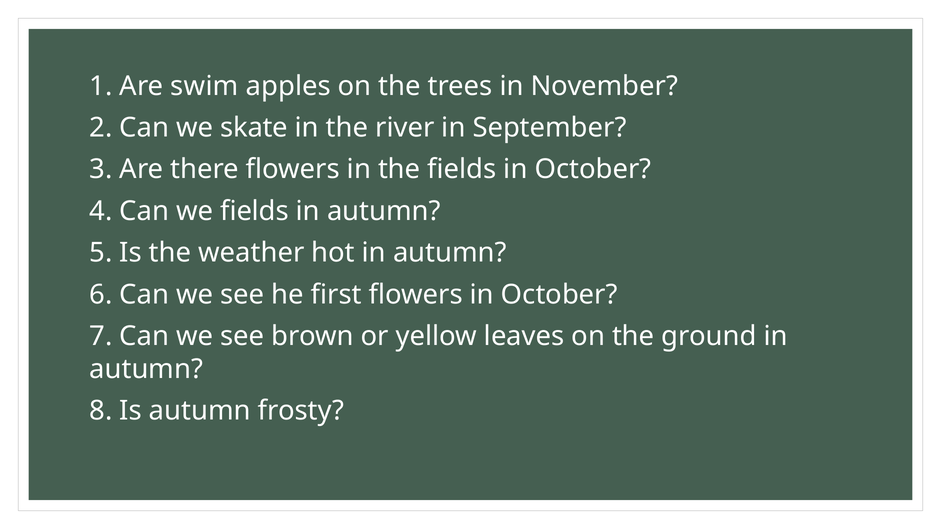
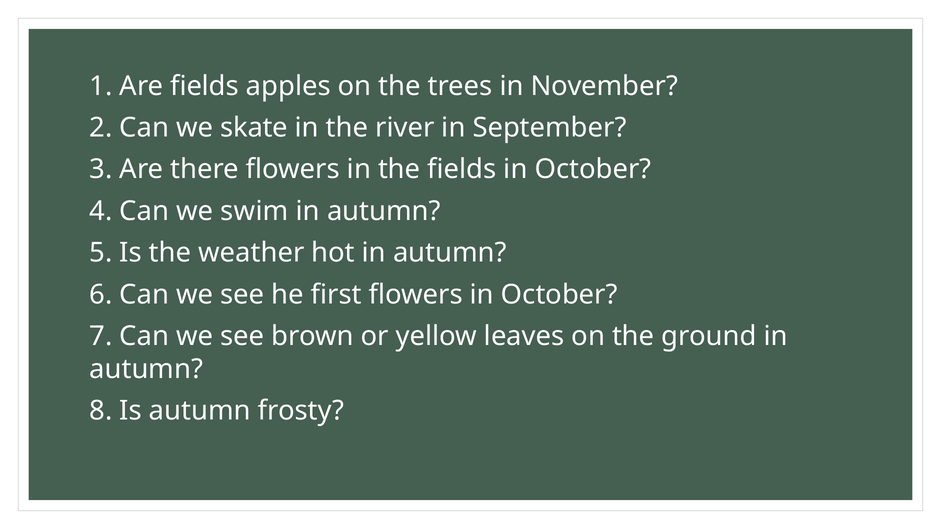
Are swim: swim -> fields
we fields: fields -> swim
